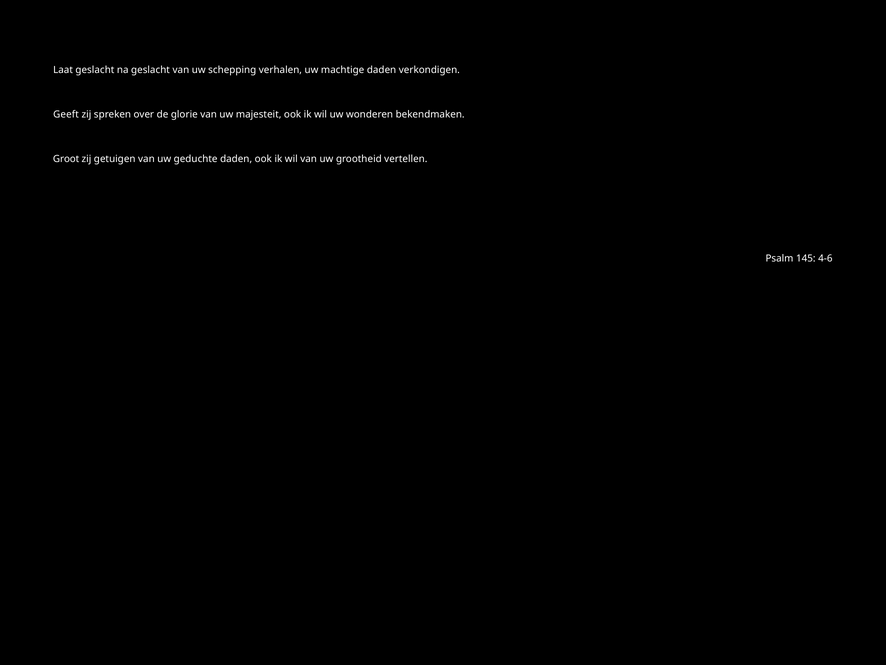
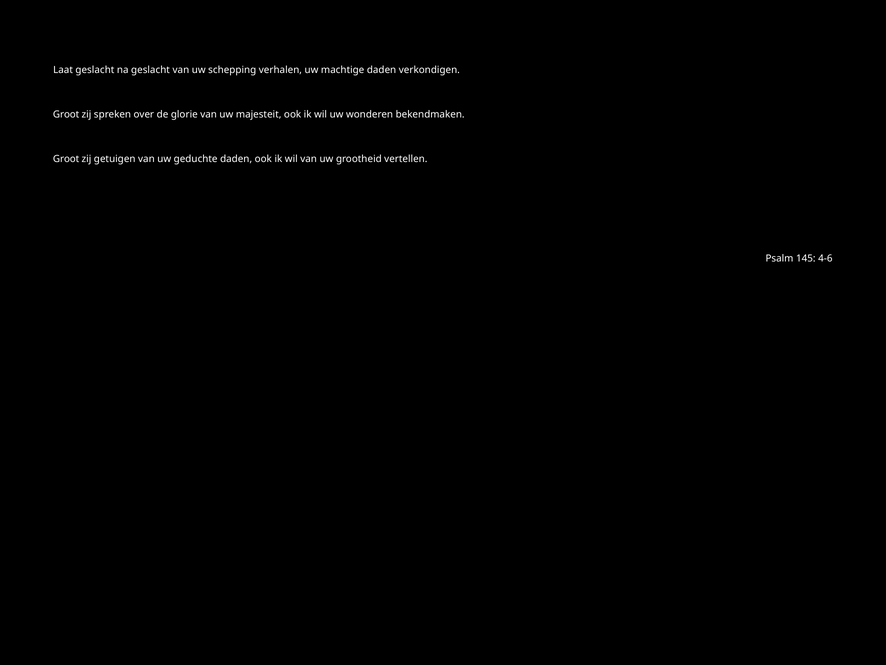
Geeft at (66, 114): Geeft -> Groot
